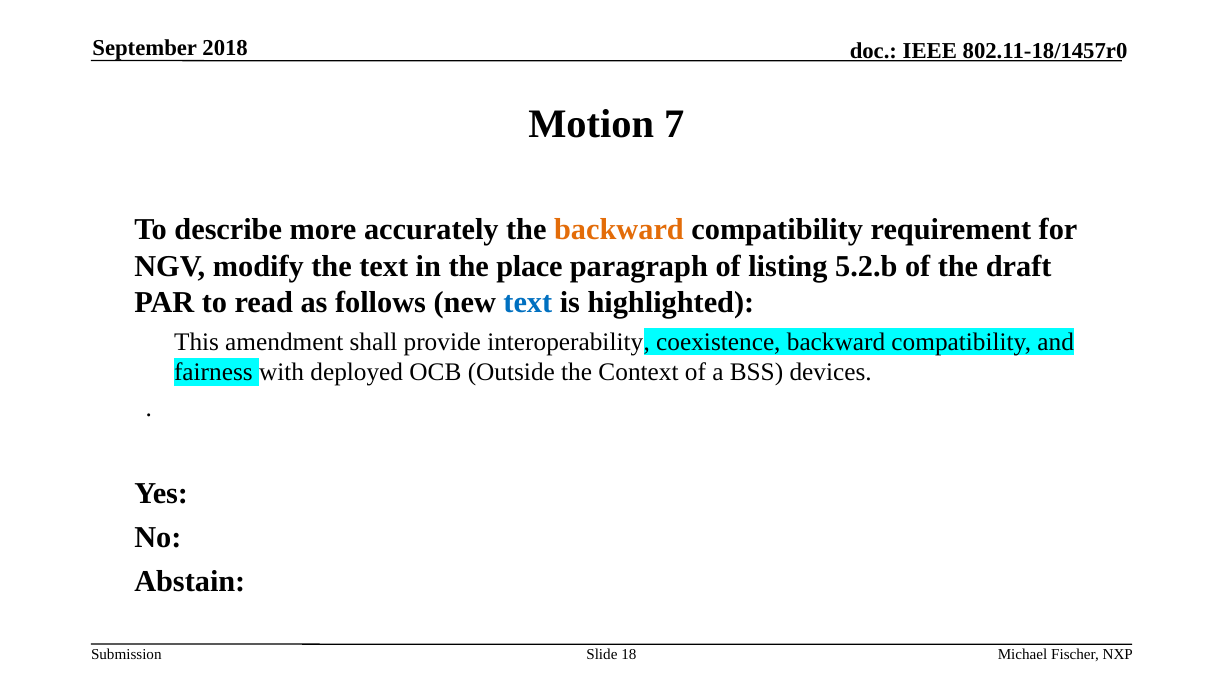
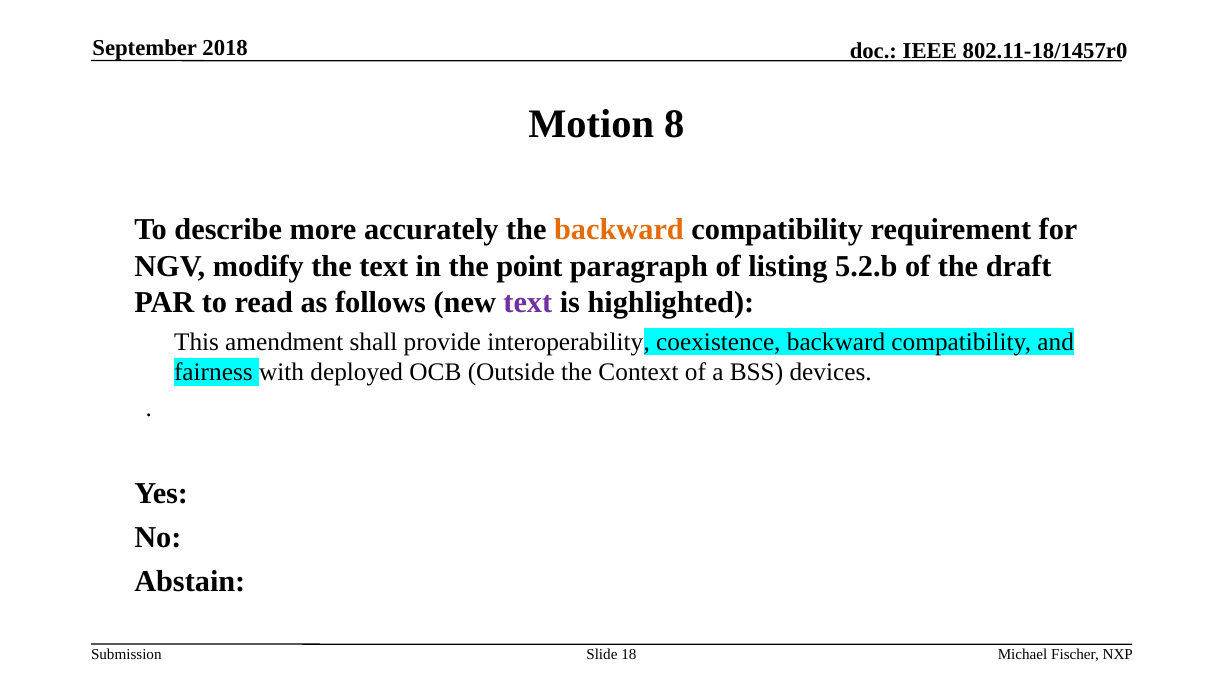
7: 7 -> 8
place: place -> point
text at (528, 303) colour: blue -> purple
